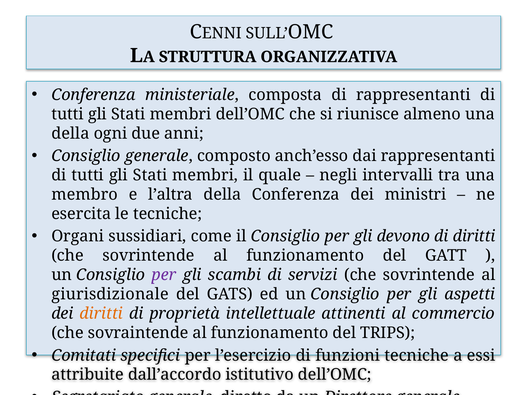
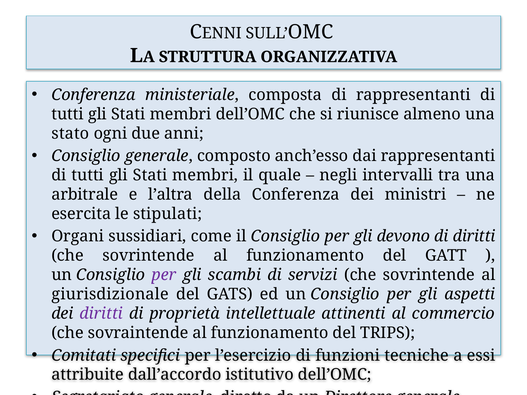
della at (70, 133): della -> stato
membro: membro -> arbitrale
le tecniche: tecniche -> stipulati
diritti at (101, 314) colour: orange -> purple
